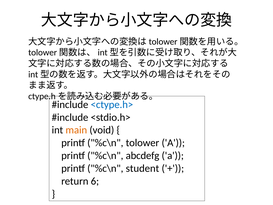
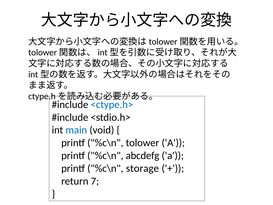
main colour: orange -> blue
student: student -> storage
6: 6 -> 7
